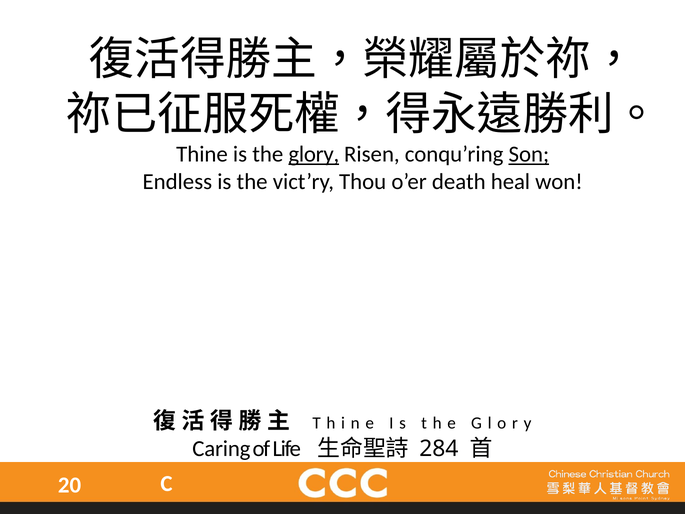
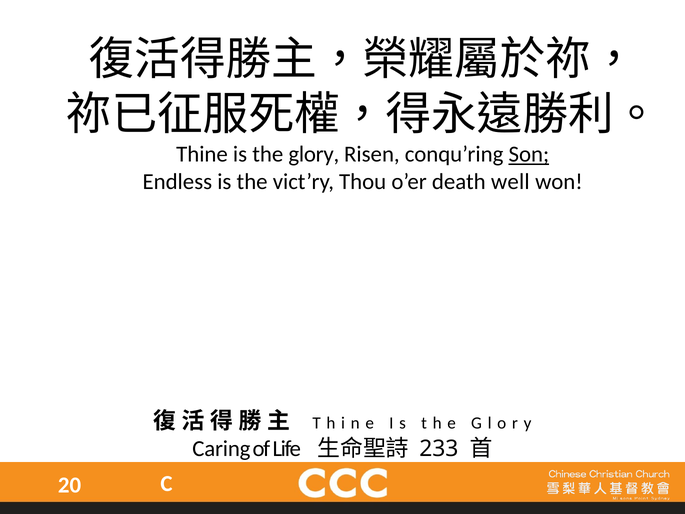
glory underline: present -> none
heal: heal -> well
284: 284 -> 233
